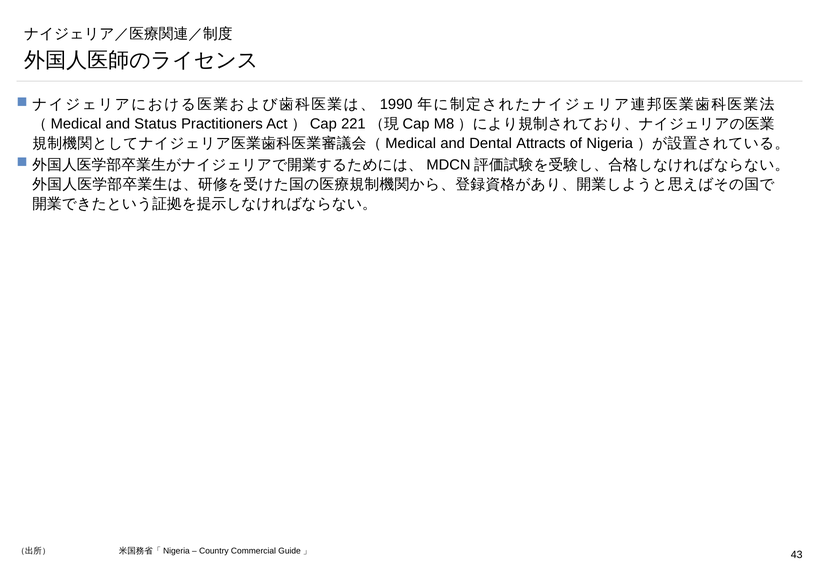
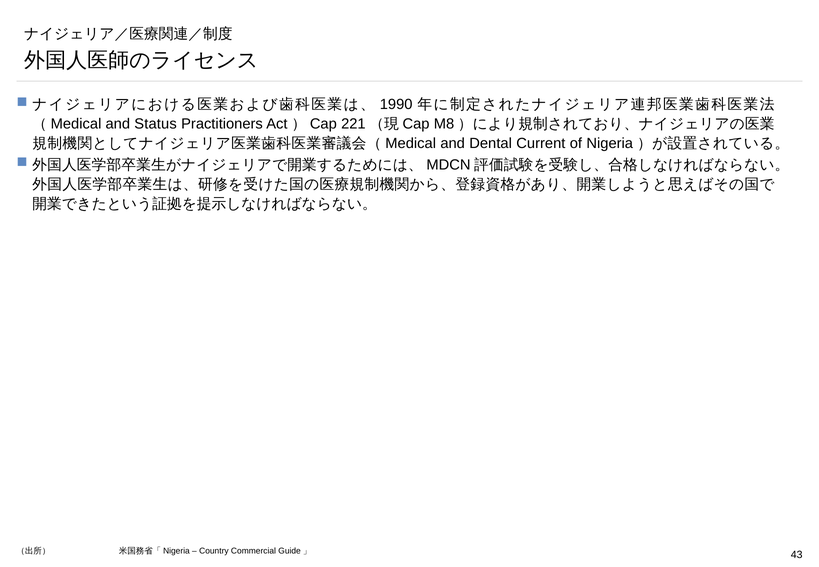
Attracts: Attracts -> Current
